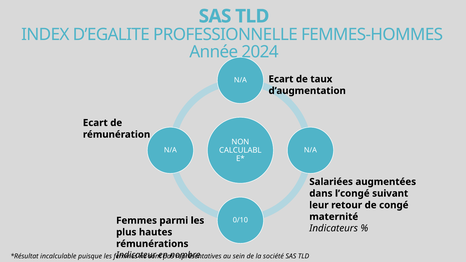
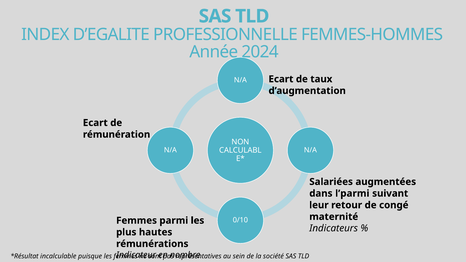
l’congé: l’congé -> l’parmi
